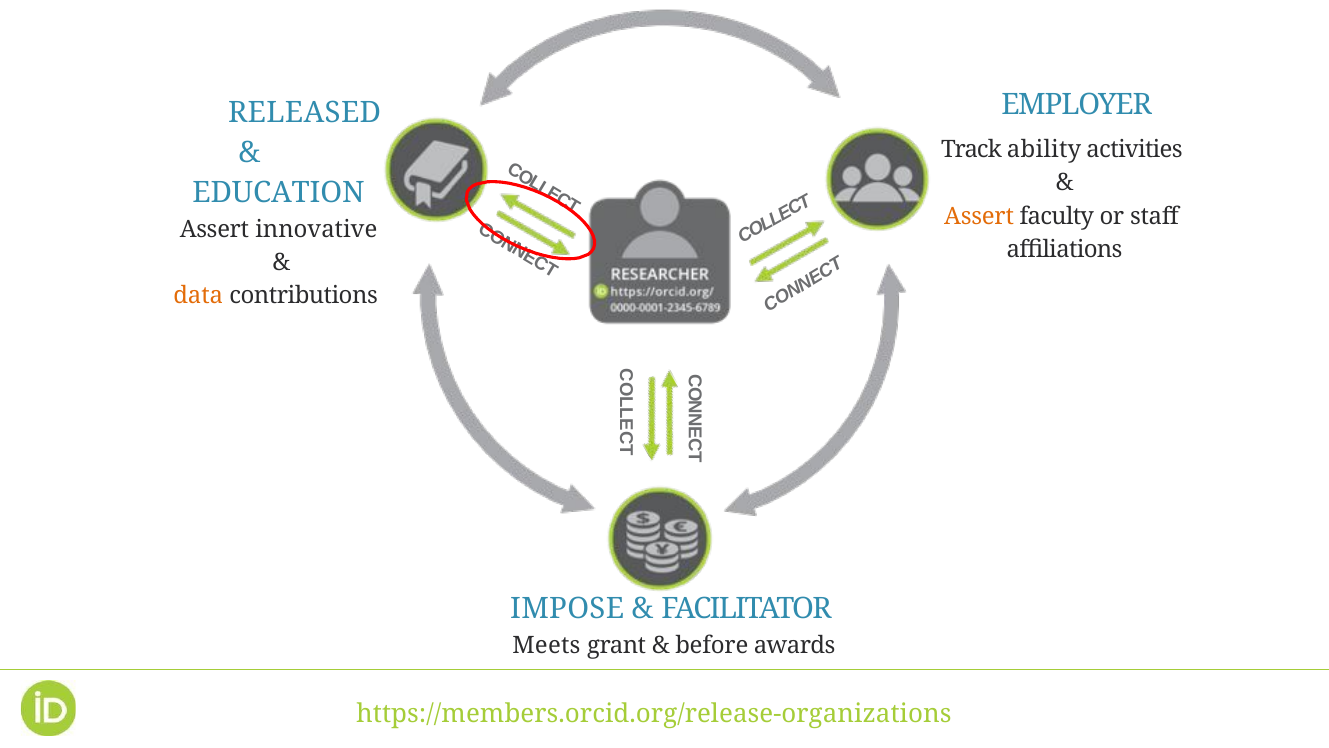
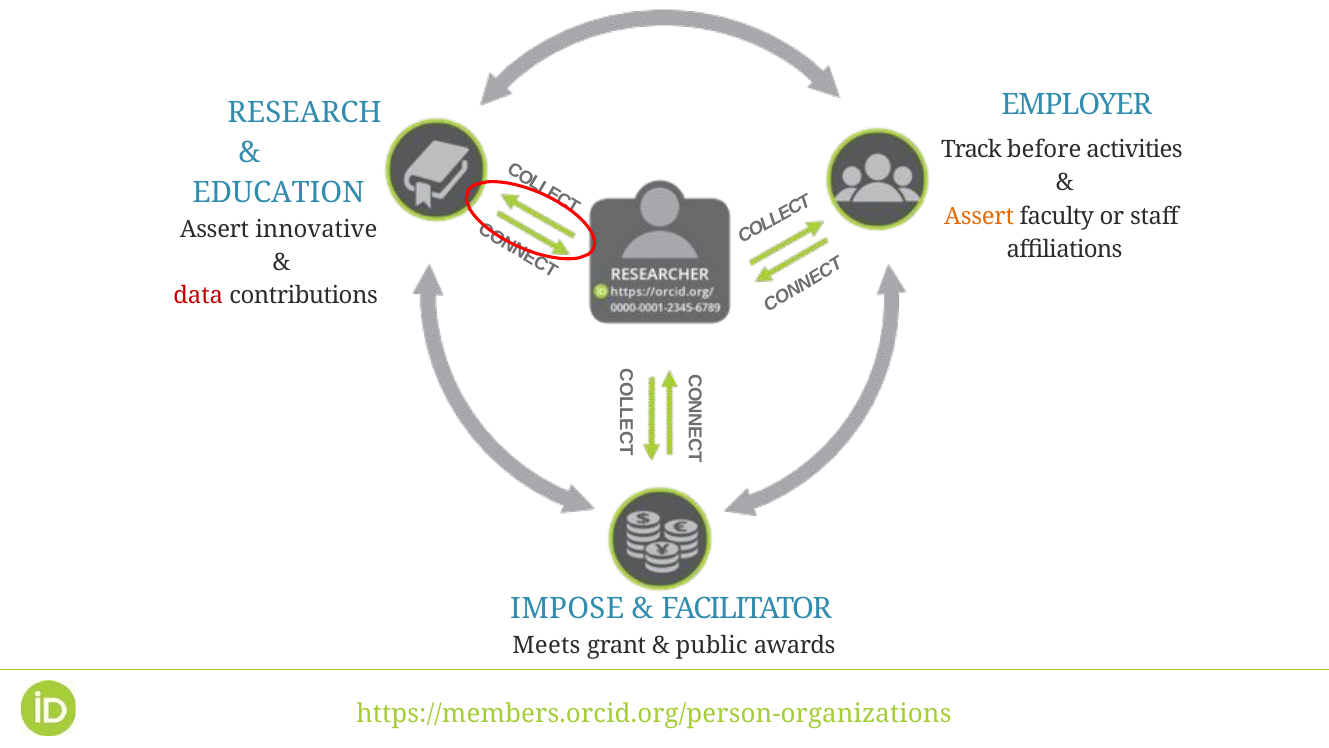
RELEASED: RELEASED -> RESEARCH
ability: ability -> before
data colour: orange -> red
before: before -> public
https://members.orcid.org/release-organizations: https://members.orcid.org/release-organizations -> https://members.orcid.org/person-organizations
